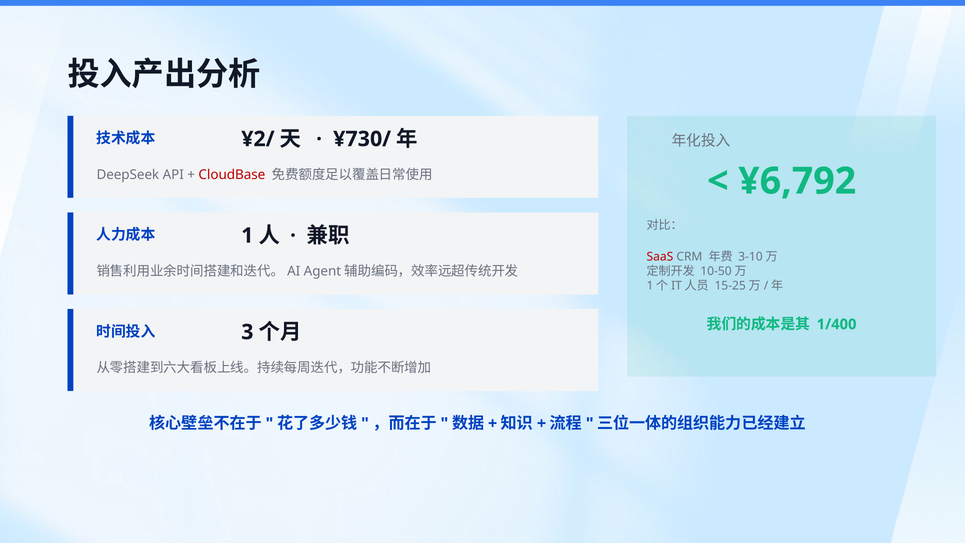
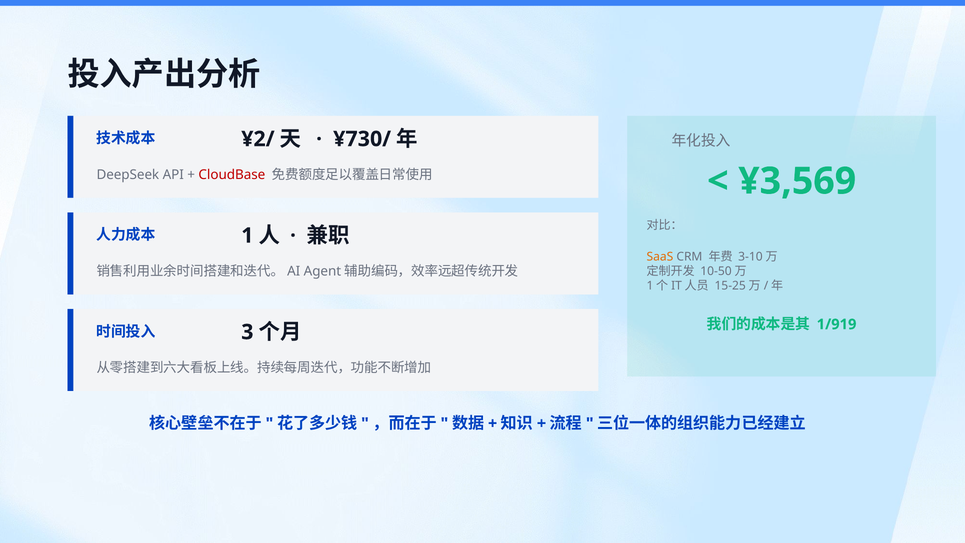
¥6,792: ¥6,792 -> ¥3,569
SaaS colour: red -> orange
1/400: 1/400 -> 1/919
